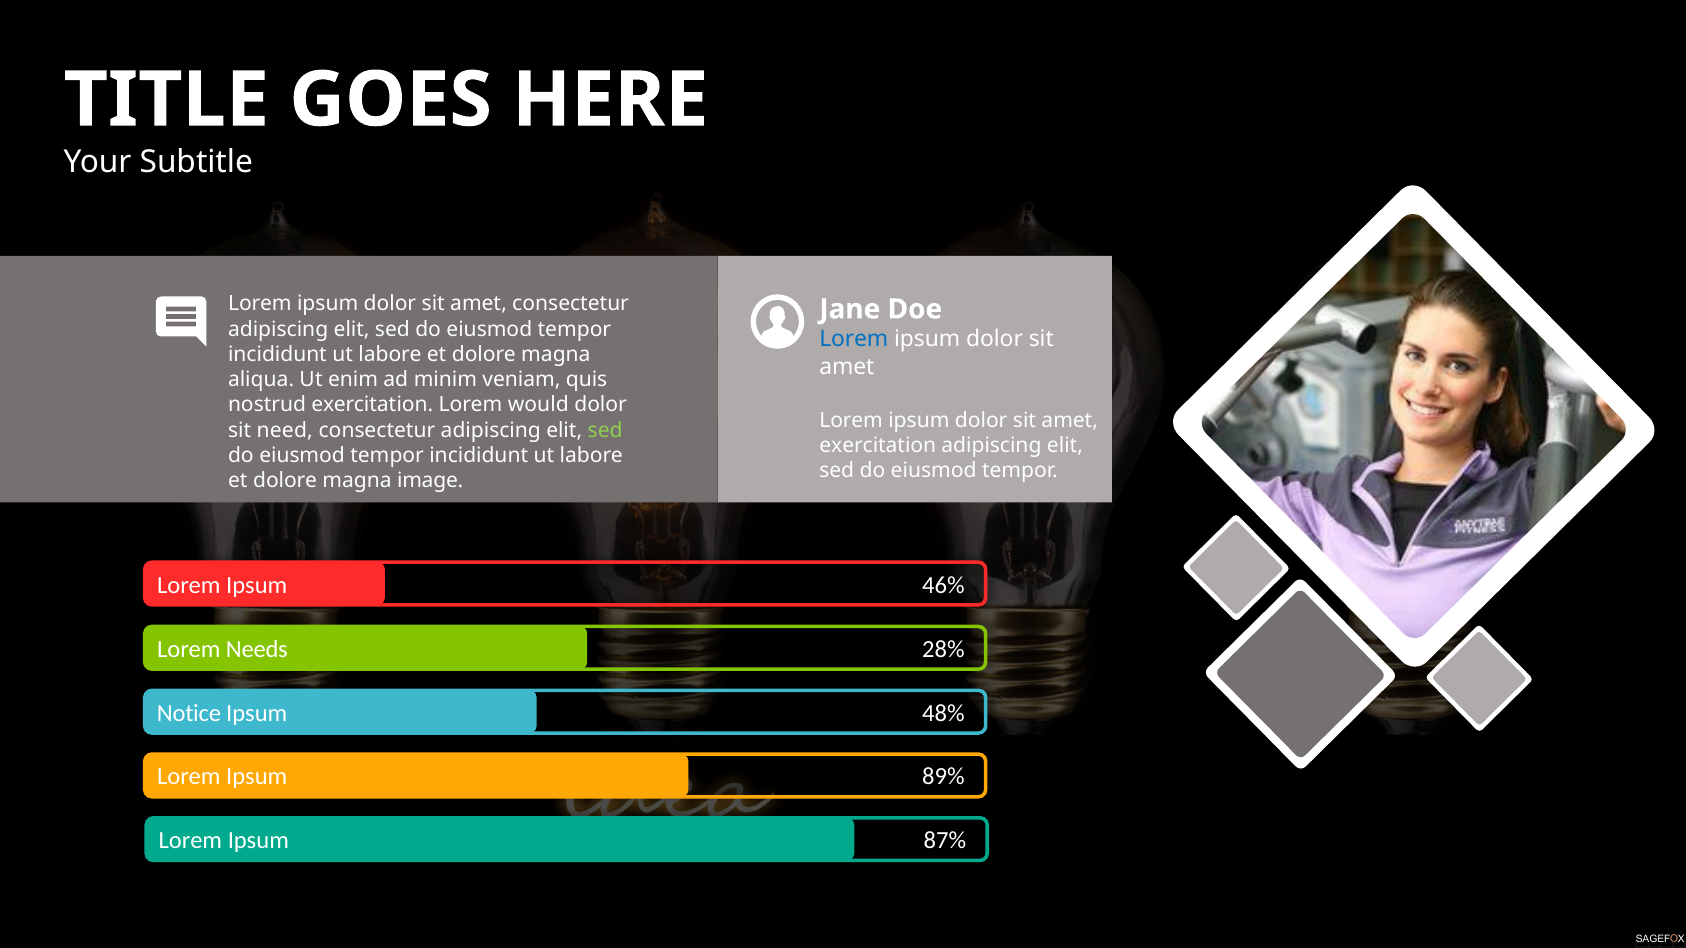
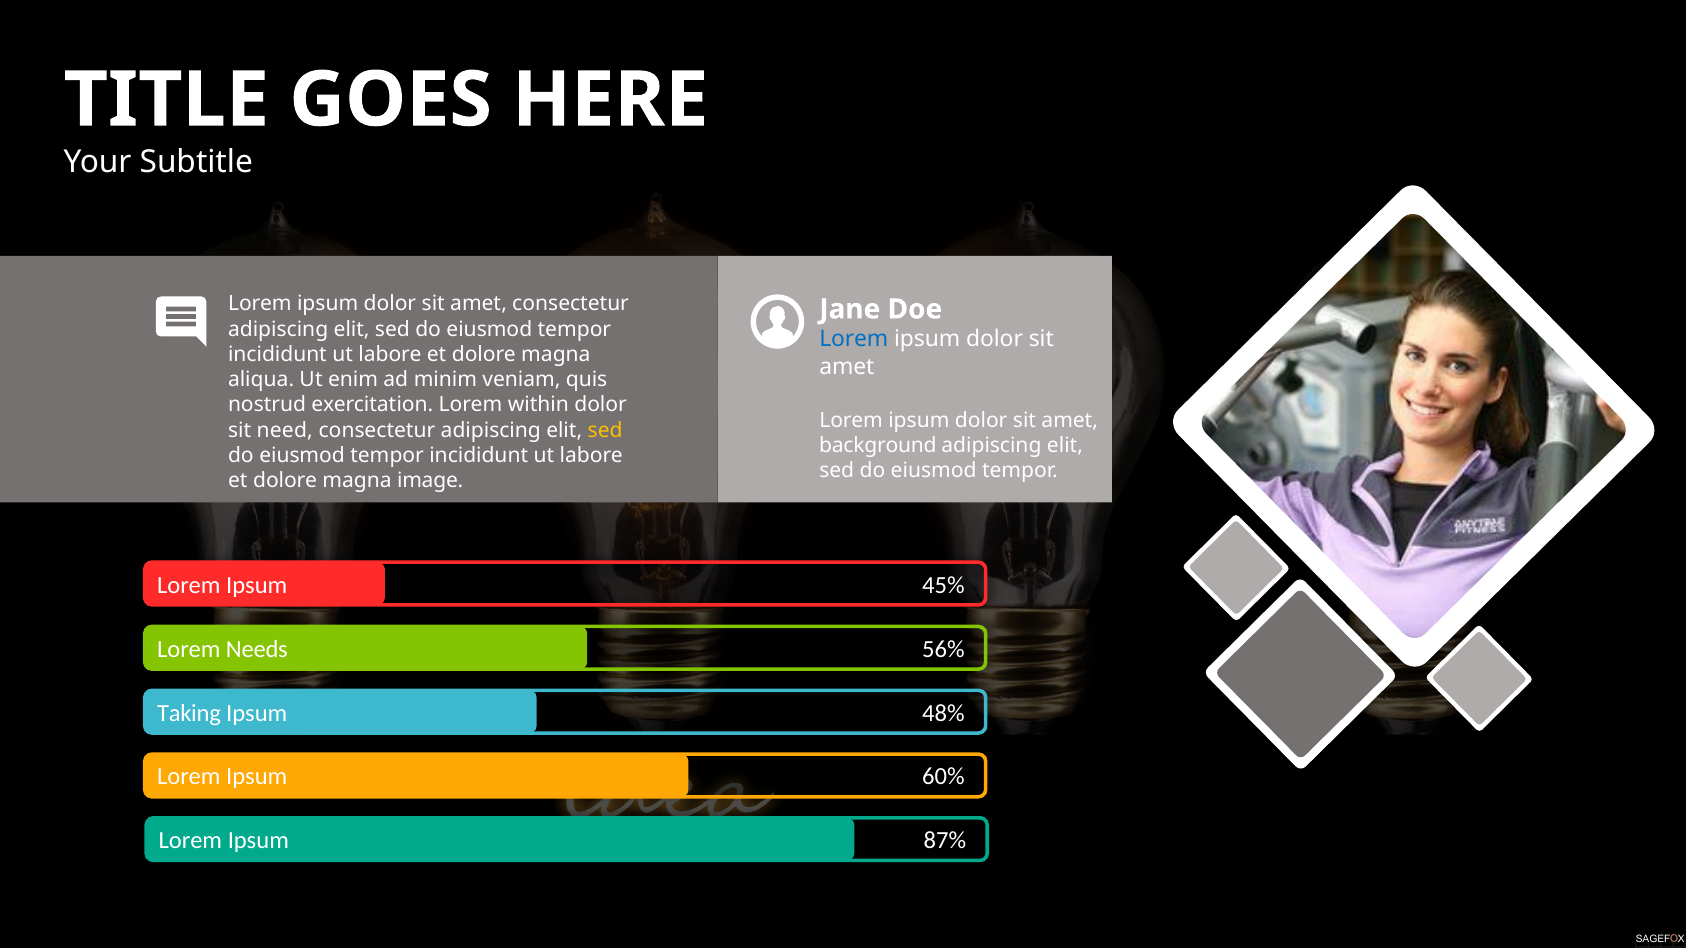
would: would -> within
sed at (605, 430) colour: light green -> yellow
exercitation at (878, 446): exercitation -> background
46%: 46% -> 45%
28%: 28% -> 56%
Notice: Notice -> Taking
89%: 89% -> 60%
